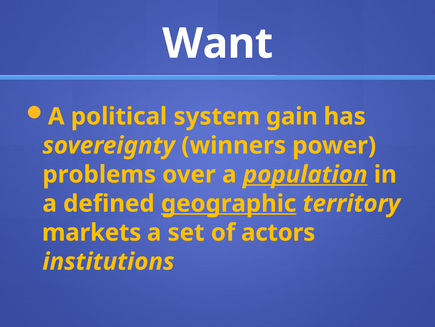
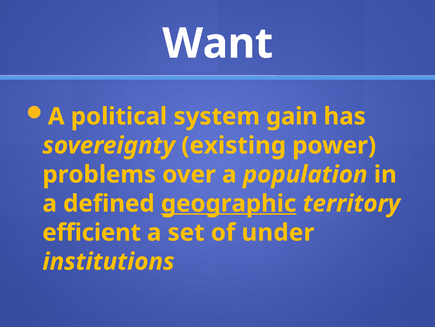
winners: winners -> existing
population underline: present -> none
markets: markets -> efficient
actors: actors -> under
